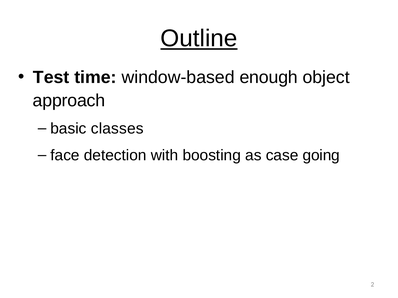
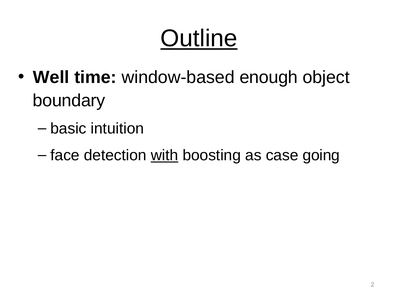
Test: Test -> Well
approach: approach -> boundary
classes: classes -> intuition
with underline: none -> present
